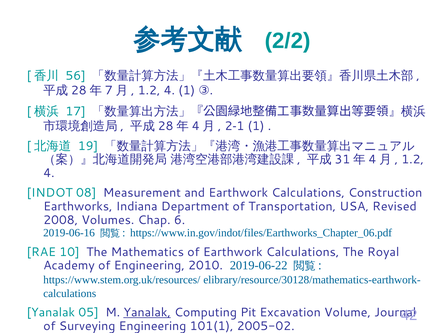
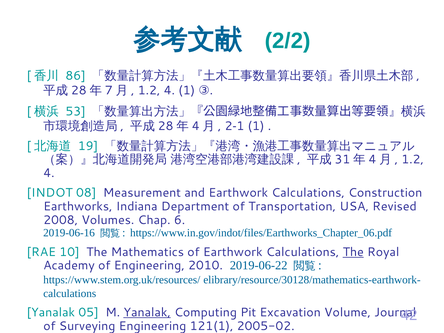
56: 56 -> 86
17: 17 -> 53
The at (353, 252) underline: none -> present
101(1: 101(1 -> 121(1
